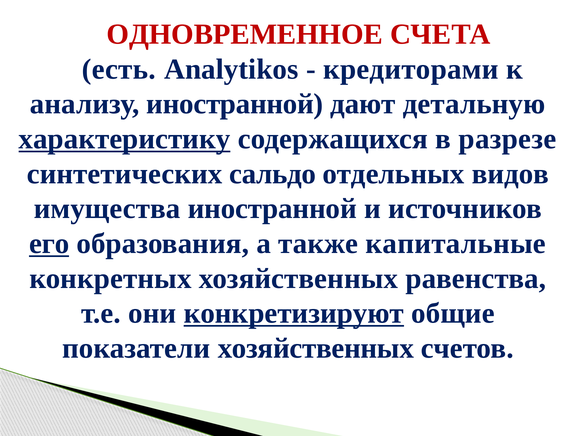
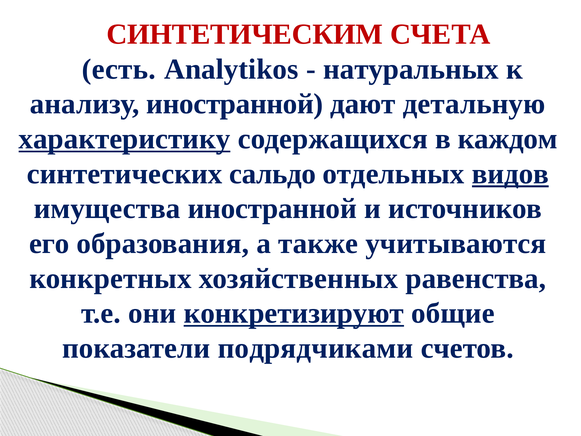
ОДНОВРЕМЕННОЕ: ОДНОВРЕМЕННОЕ -> СИНТЕТИЧЕСКИМ
кредиторами: кредиторами -> натуральных
разрезе: разрезе -> каждом
видов underline: none -> present
его underline: present -> none
капитальные: капитальные -> учитываются
показатели хозяйственных: хозяйственных -> подрядчиками
